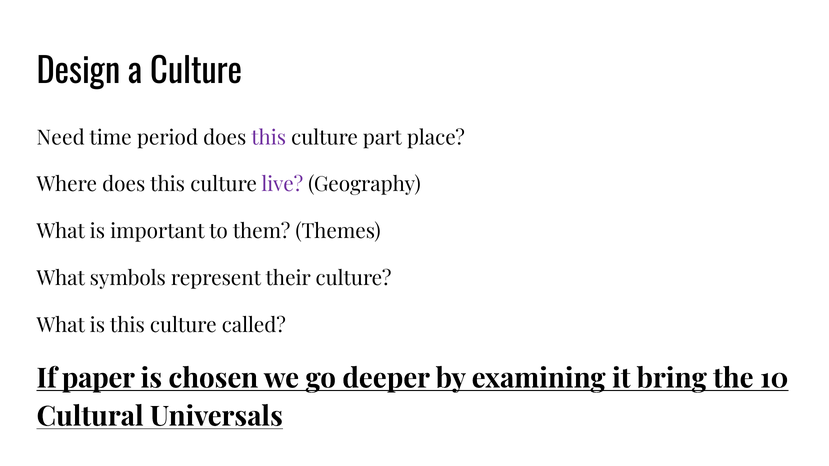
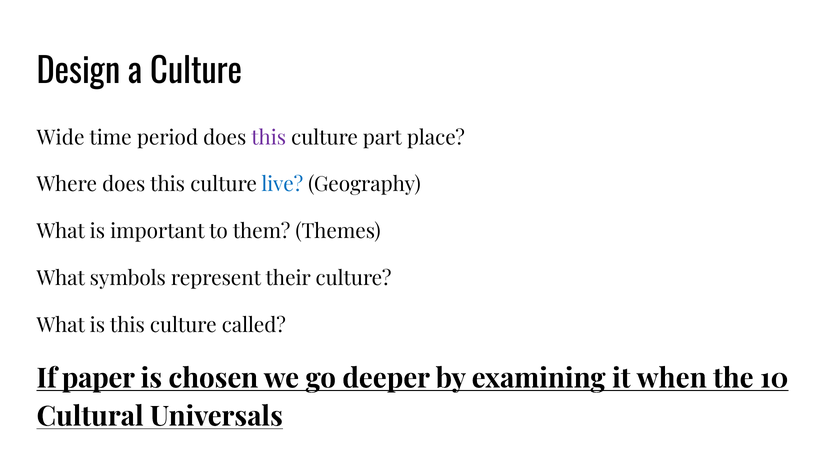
Need: Need -> Wide
live colour: purple -> blue
bring: bring -> when
